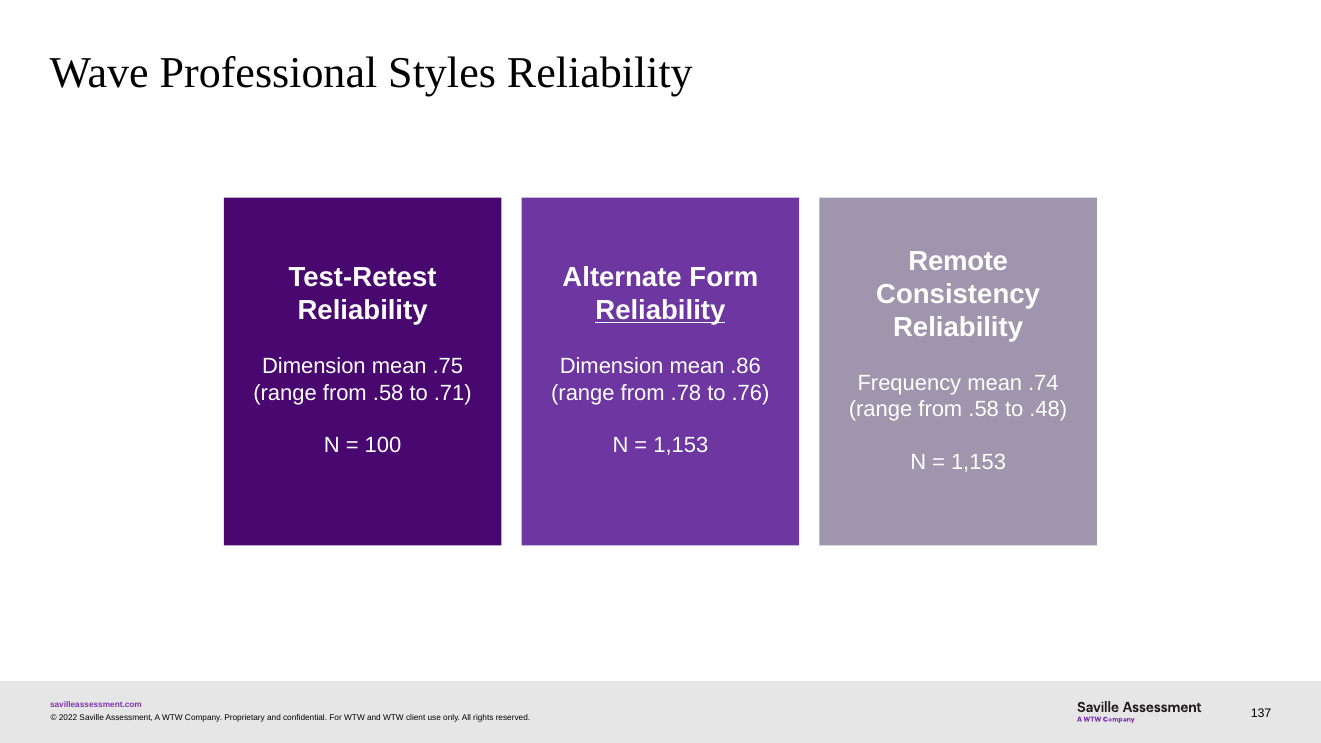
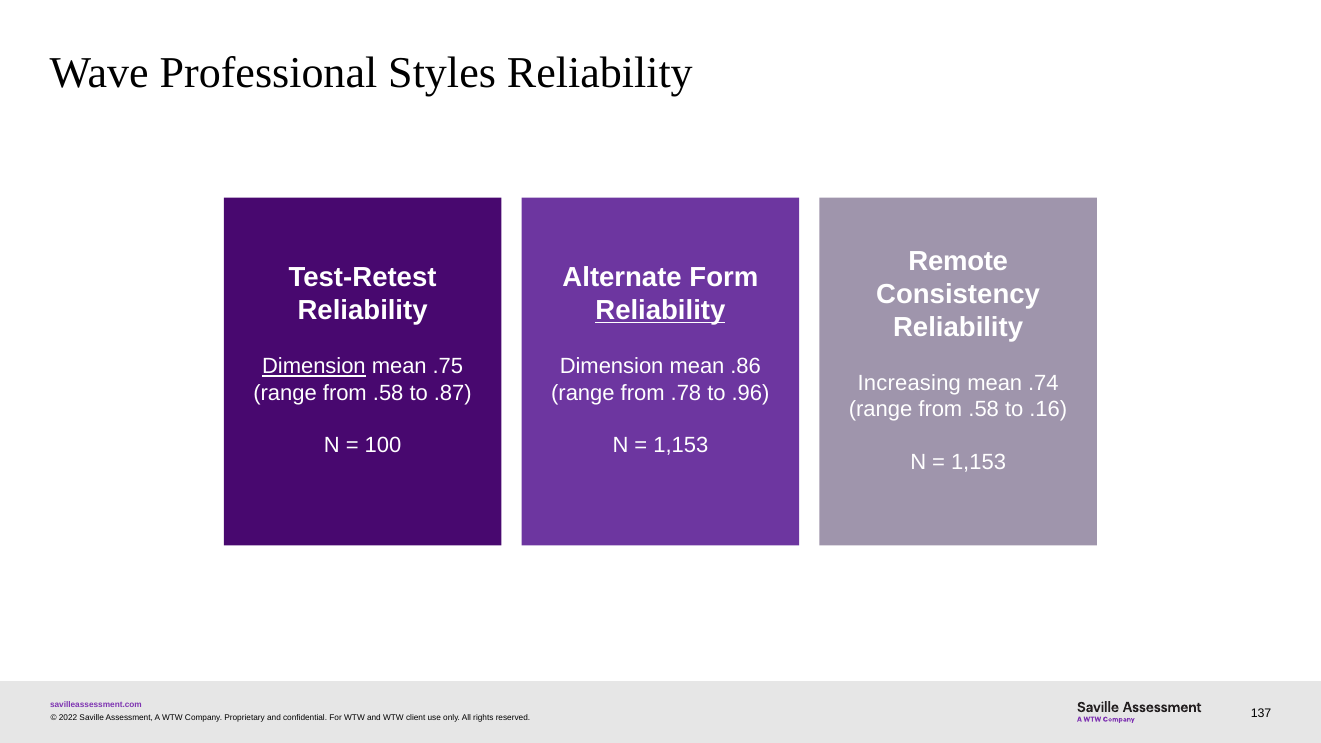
Dimension at (314, 366) underline: none -> present
Frequency: Frequency -> Increasing
.71: .71 -> .87
.76: .76 -> .96
.48: .48 -> .16
